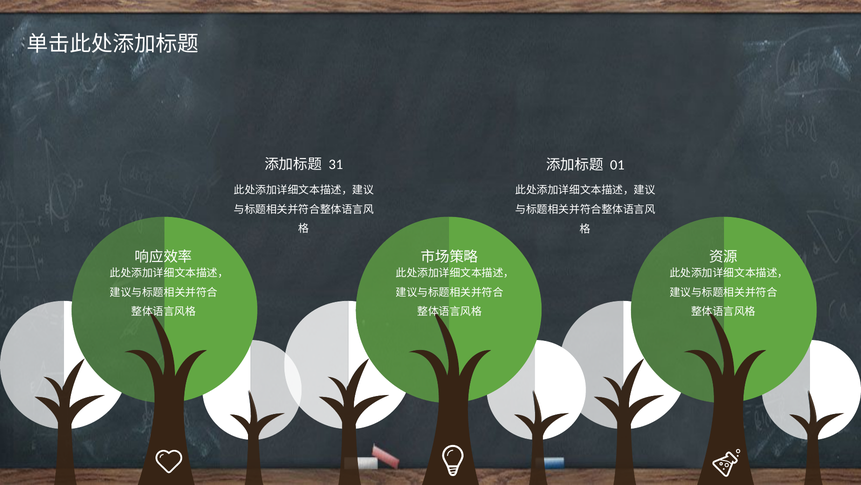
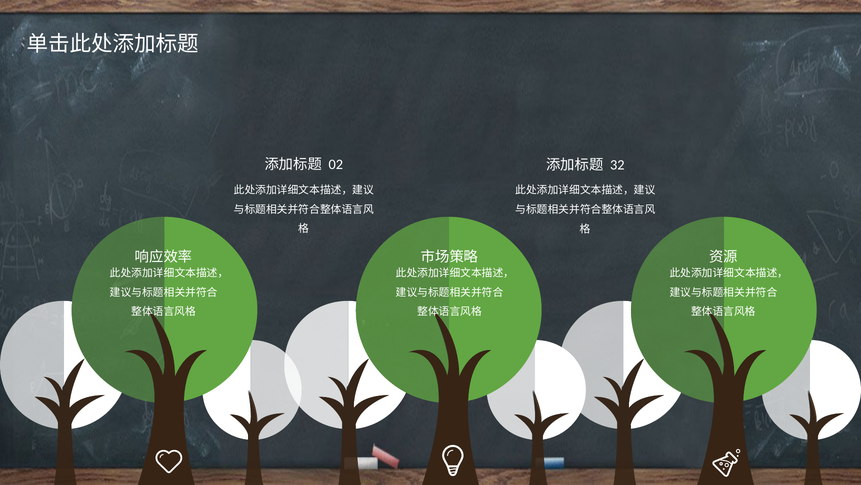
31: 31 -> 02
01: 01 -> 32
